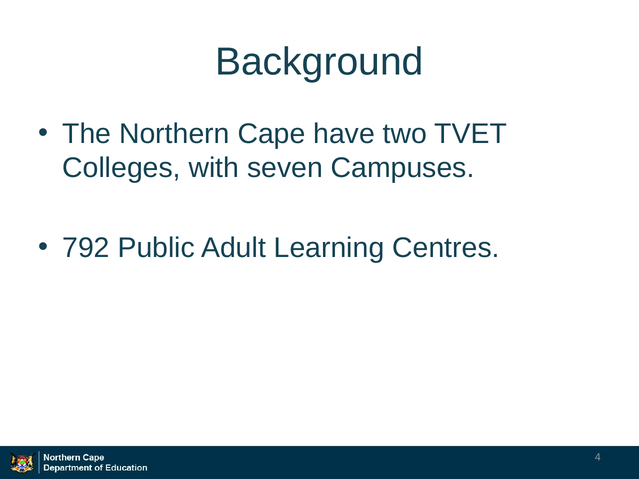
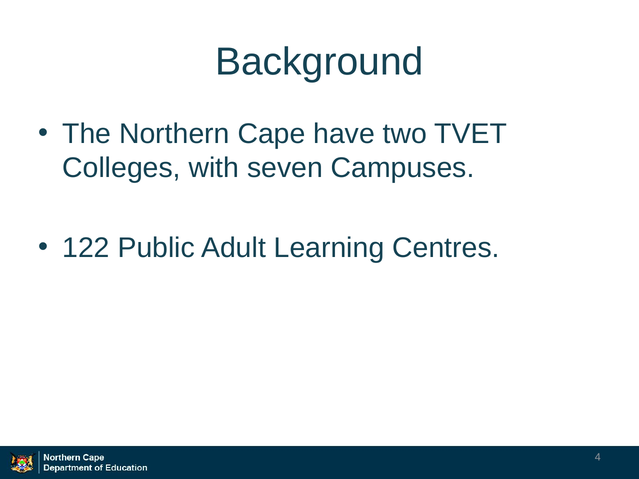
792: 792 -> 122
